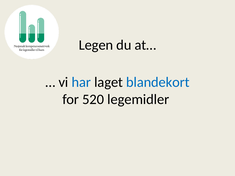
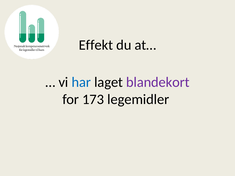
Legen: Legen -> Effekt
blandekort colour: blue -> purple
520: 520 -> 173
